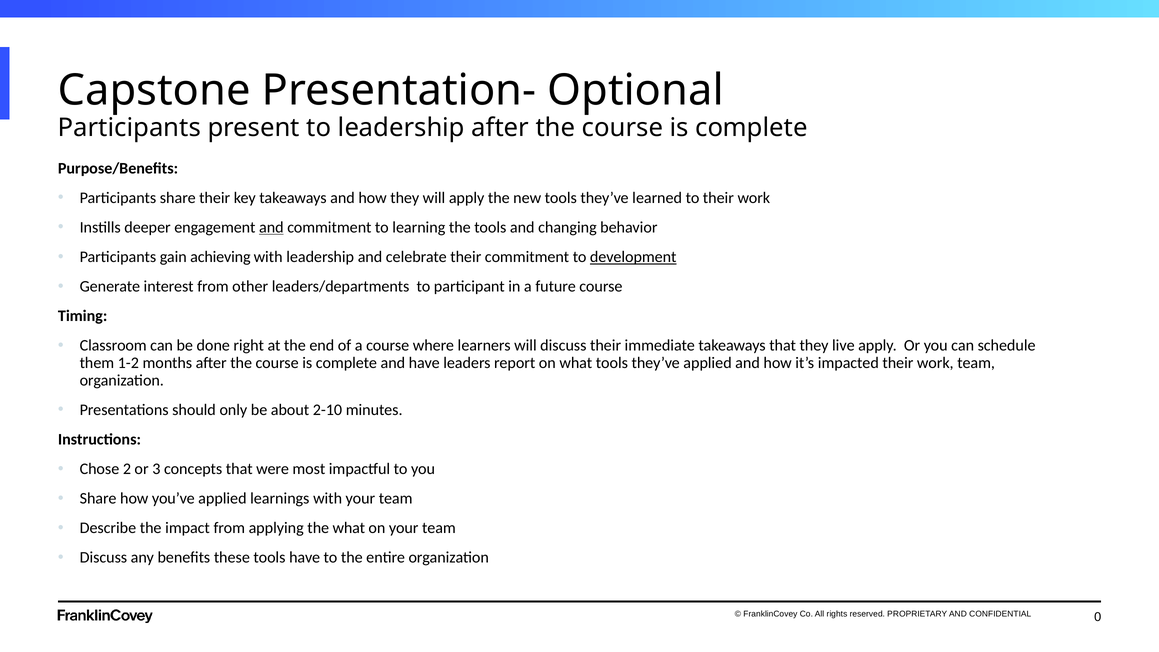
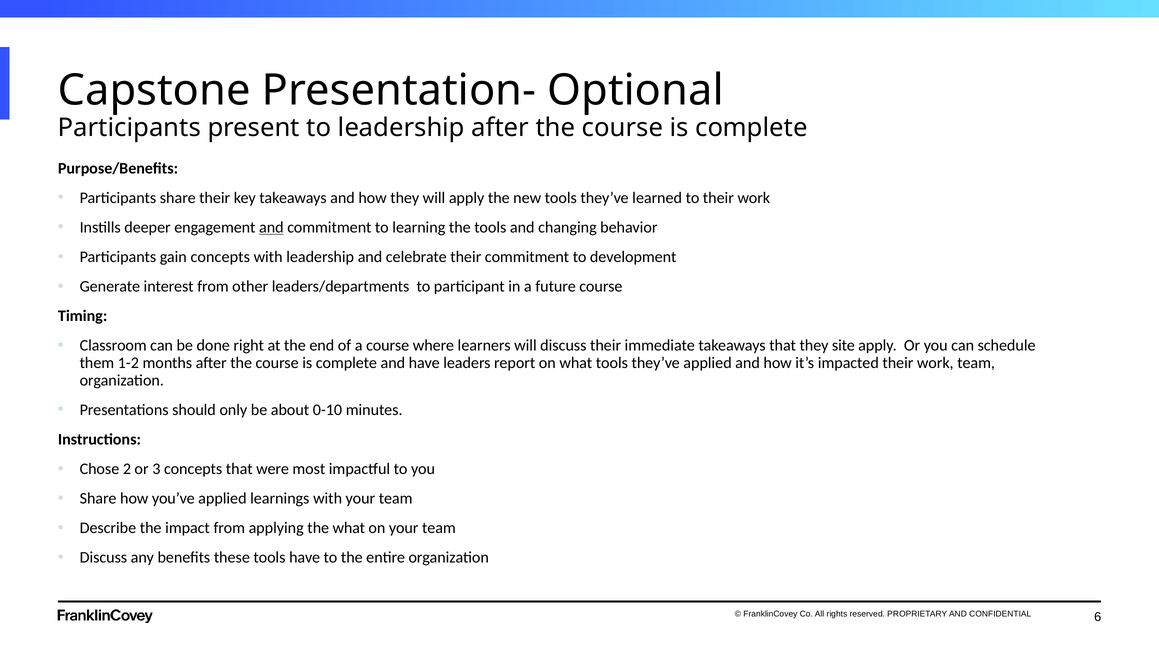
gain achieving: achieving -> concepts
development underline: present -> none
live: live -> site
2-10: 2-10 -> 0-10
0: 0 -> 6
